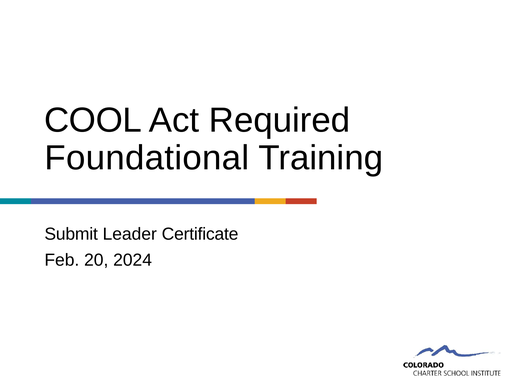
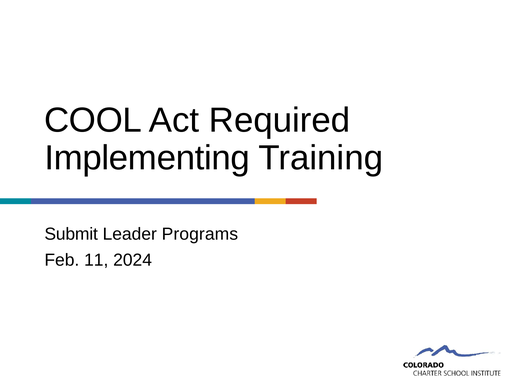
Foundational: Foundational -> Implementing
Certificate: Certificate -> Programs
20: 20 -> 11
